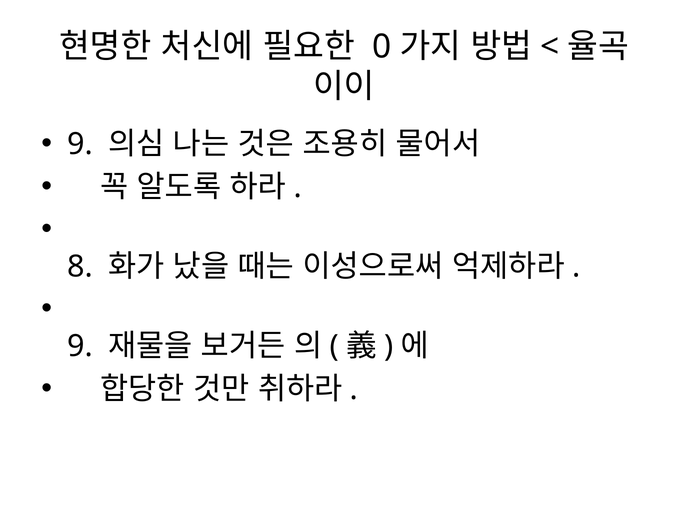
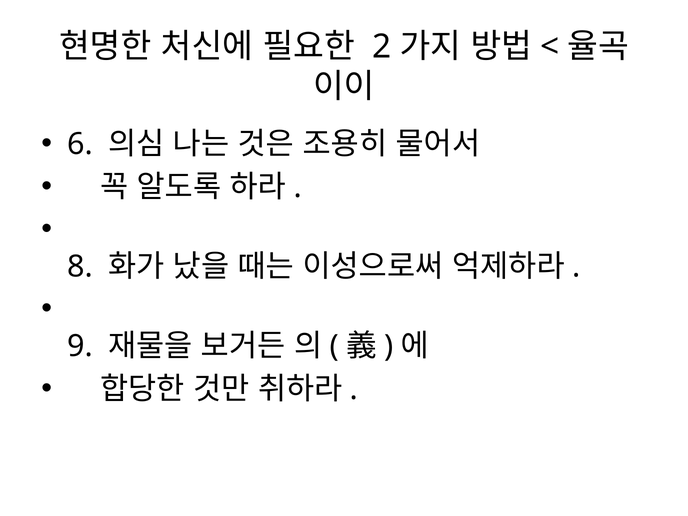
0: 0 -> 2
9 at (80, 144): 9 -> 6
